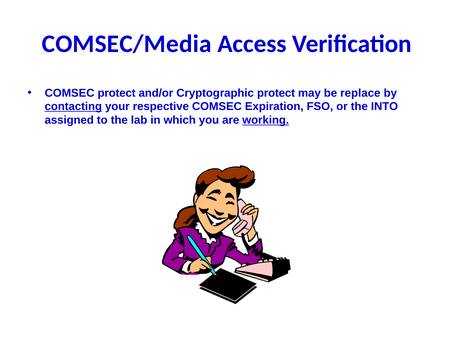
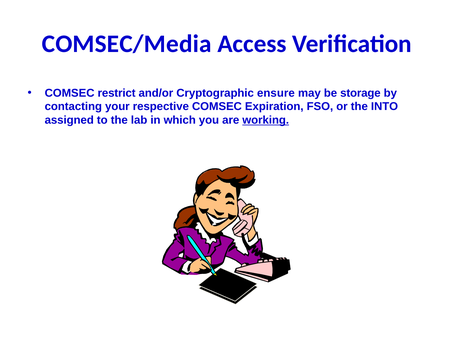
COMSEC protect: protect -> restrict
Cryptographic protect: protect -> ensure
replace: replace -> storage
contacting underline: present -> none
